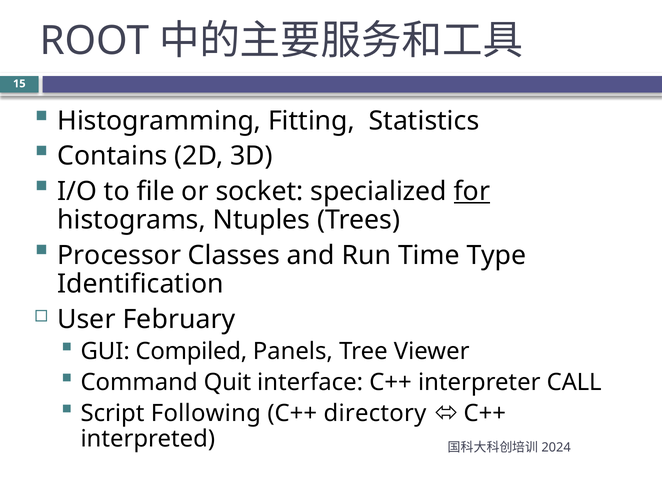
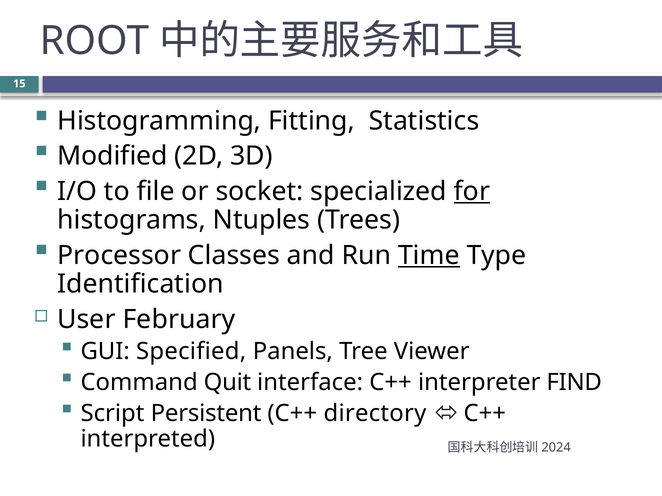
Contains: Contains -> Modified
Time underline: none -> present
Compiled: Compiled -> Specified
CALL: CALL -> FIND
Following: Following -> Persistent
